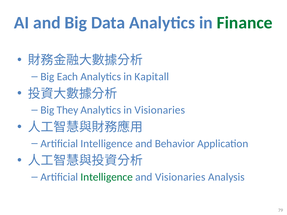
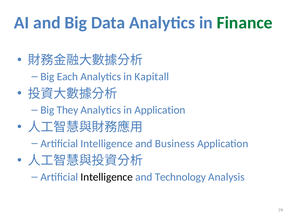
in Visionaries: Visionaries -> Application
Behavior: Behavior -> Business
Intelligence at (107, 177) colour: green -> black
and Visionaries: Visionaries -> Technology
